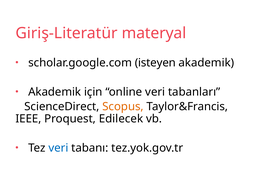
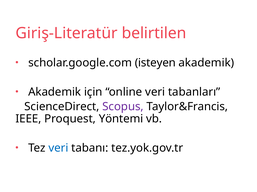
materyal: materyal -> belirtilen
Scopus colour: orange -> purple
Edilecek: Edilecek -> Yöntemi
